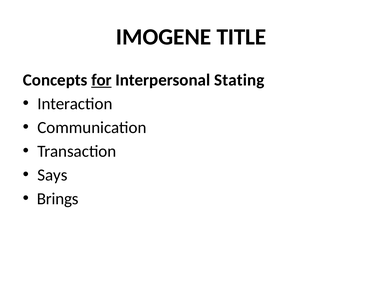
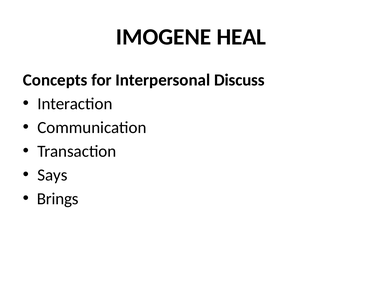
TITLE: TITLE -> HEAL
for underline: present -> none
Stating: Stating -> Discuss
